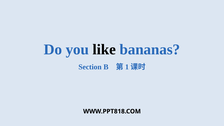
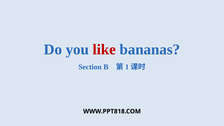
like colour: black -> red
